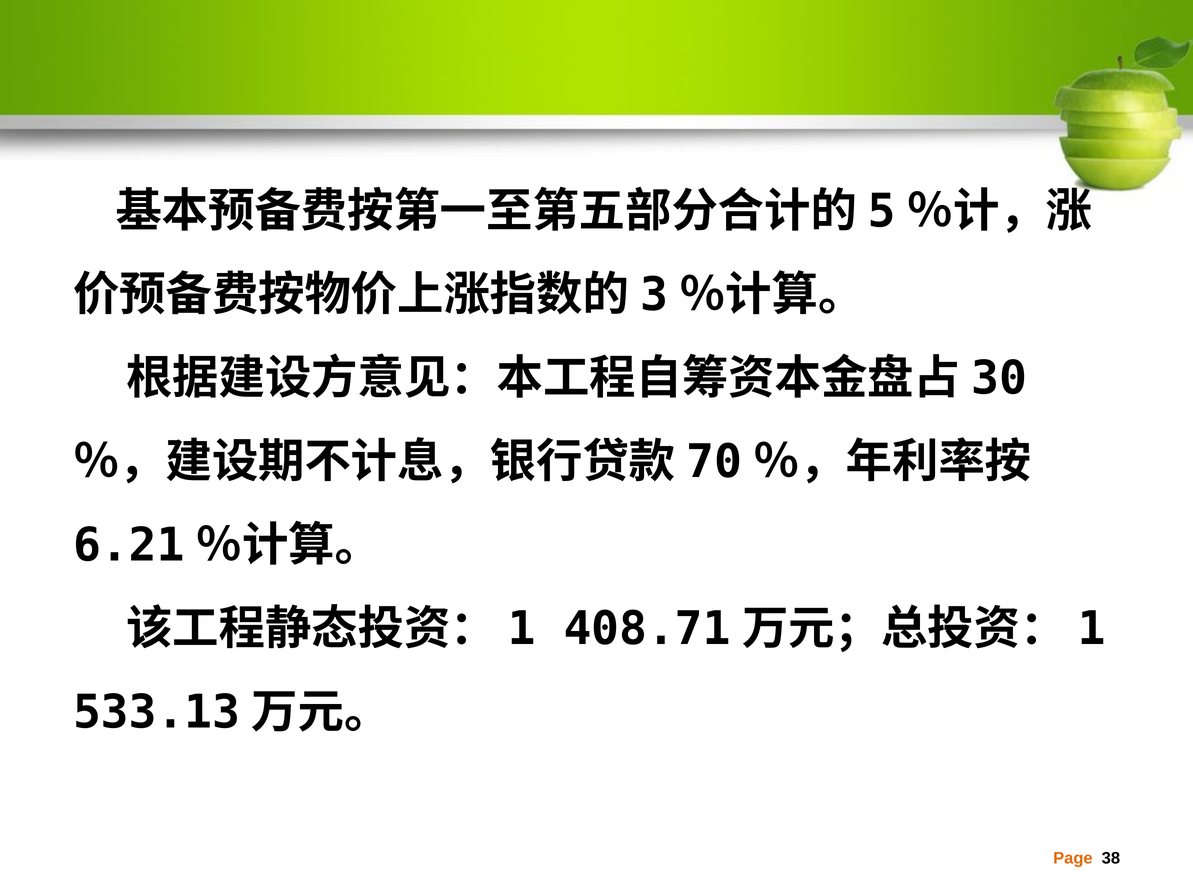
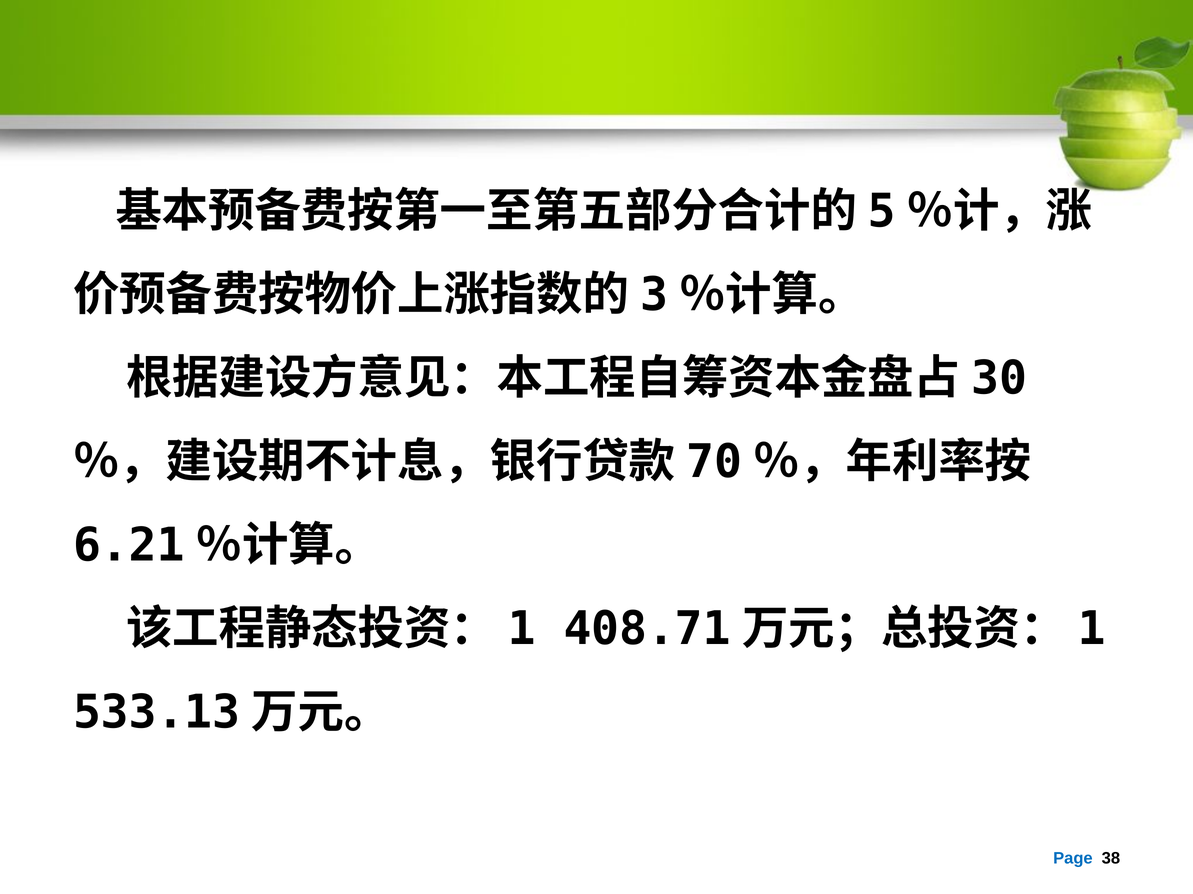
Page colour: orange -> blue
